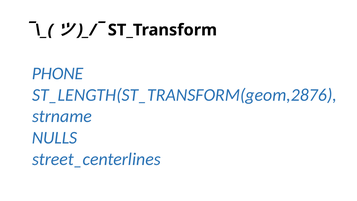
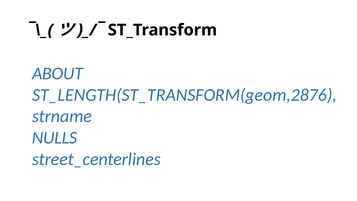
PHONE: PHONE -> ABOUT
